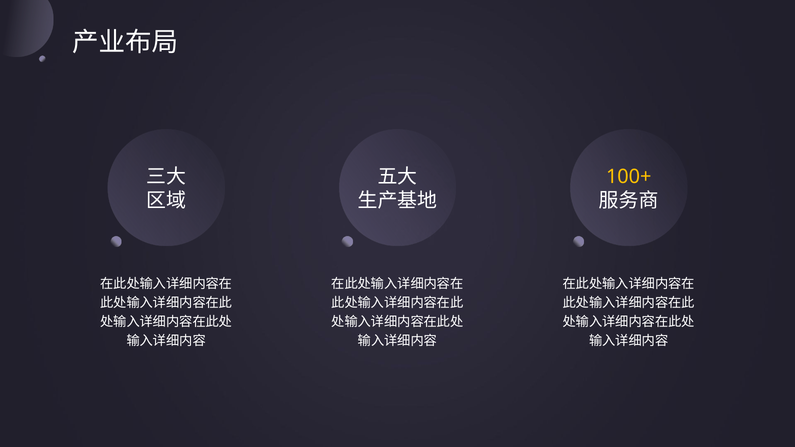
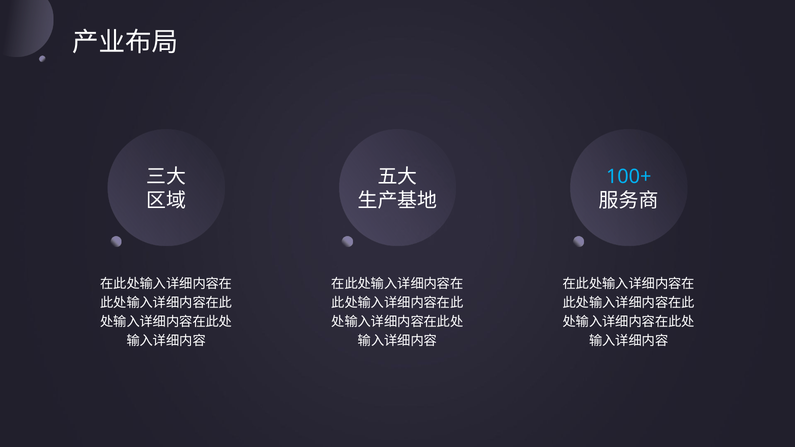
100+ colour: yellow -> light blue
